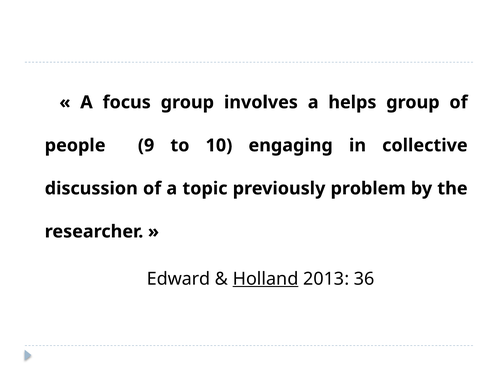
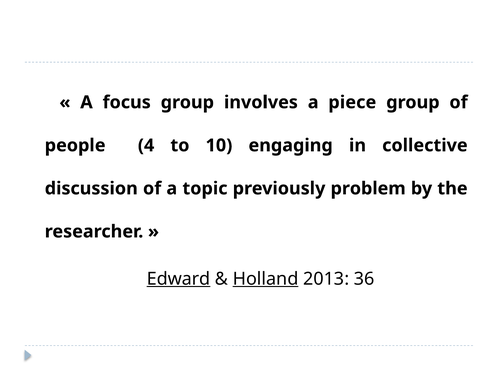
helps: helps -> piece
9: 9 -> 4
Edward underline: none -> present
